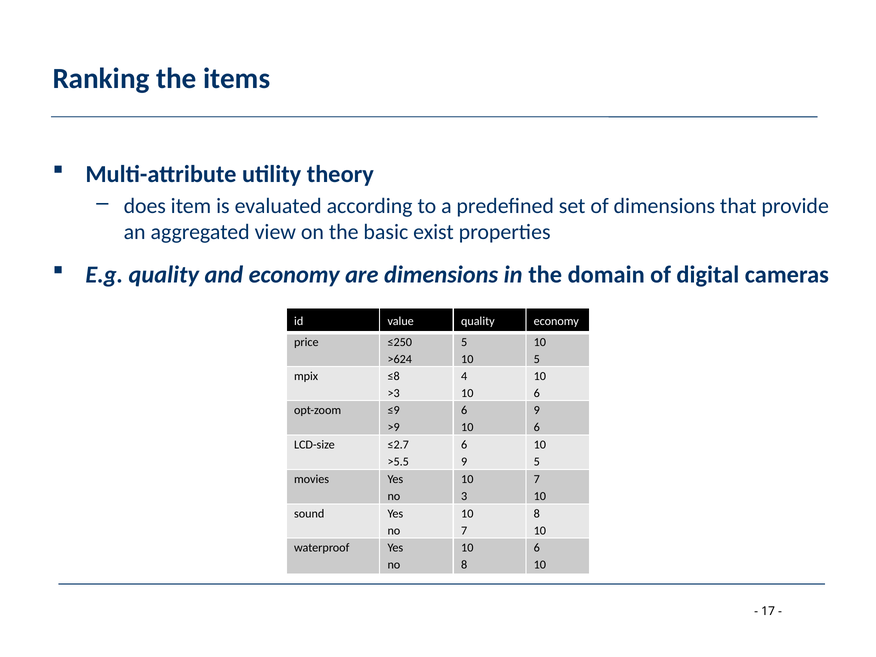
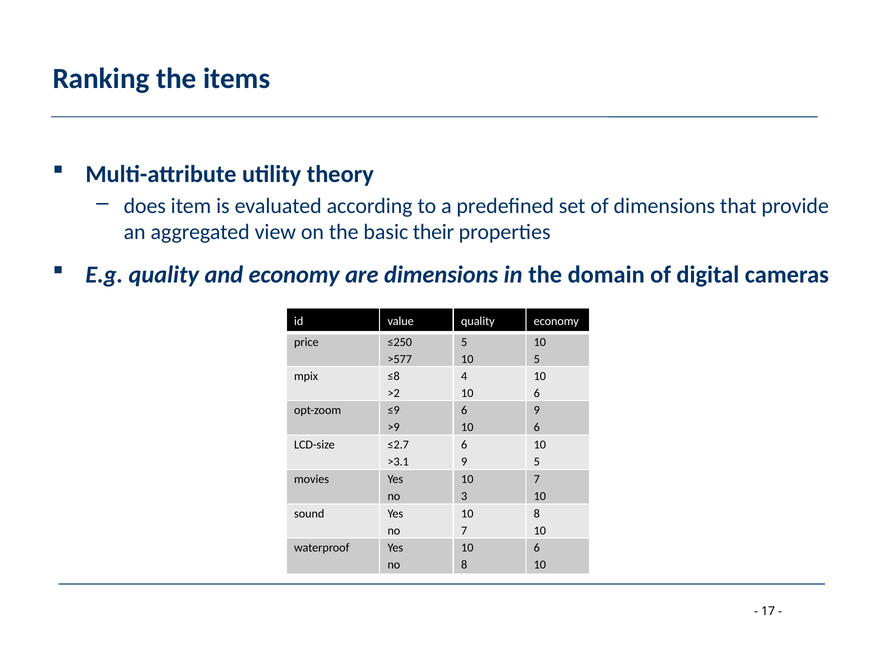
exist: exist -> their
>624: >624 -> >577
>3: >3 -> >2
>5.5: >5.5 -> >3.1
